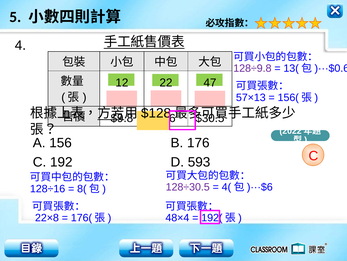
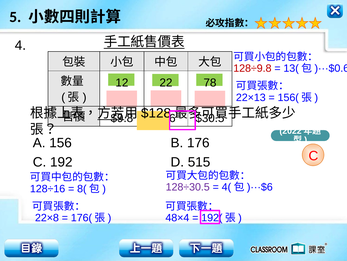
128÷9.8 colour: purple -> red
47: 47 -> 78
57×13: 57×13 -> 22×13
593: 593 -> 515
